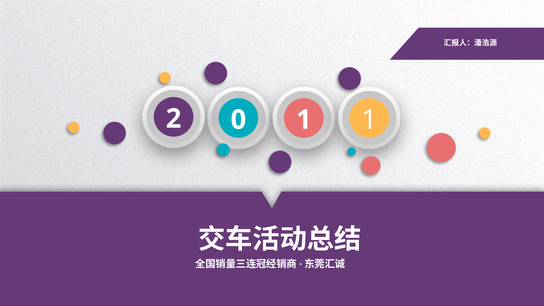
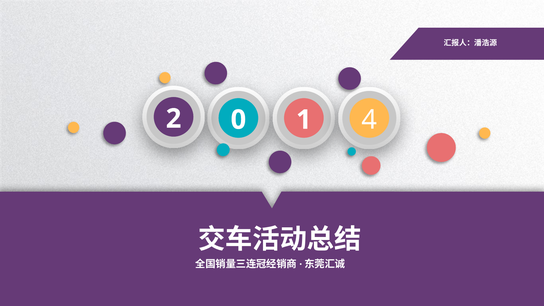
1 1: 1 -> 4
